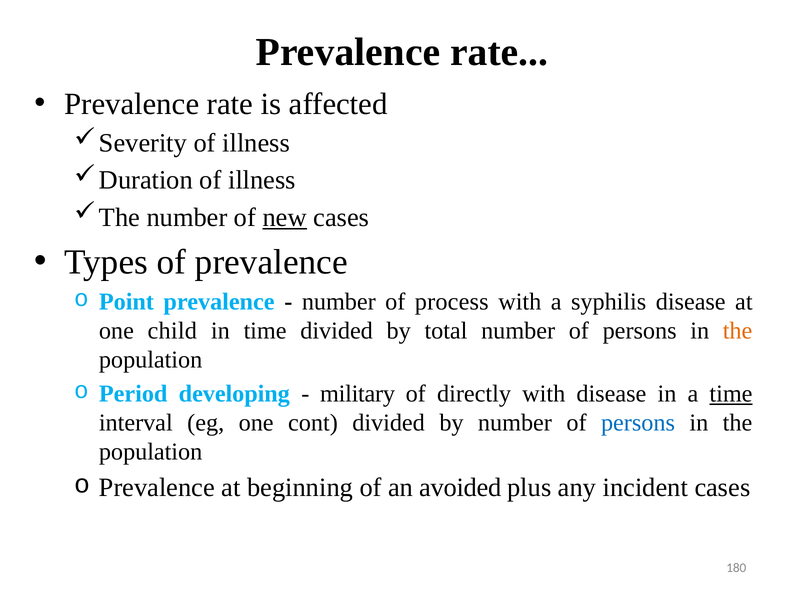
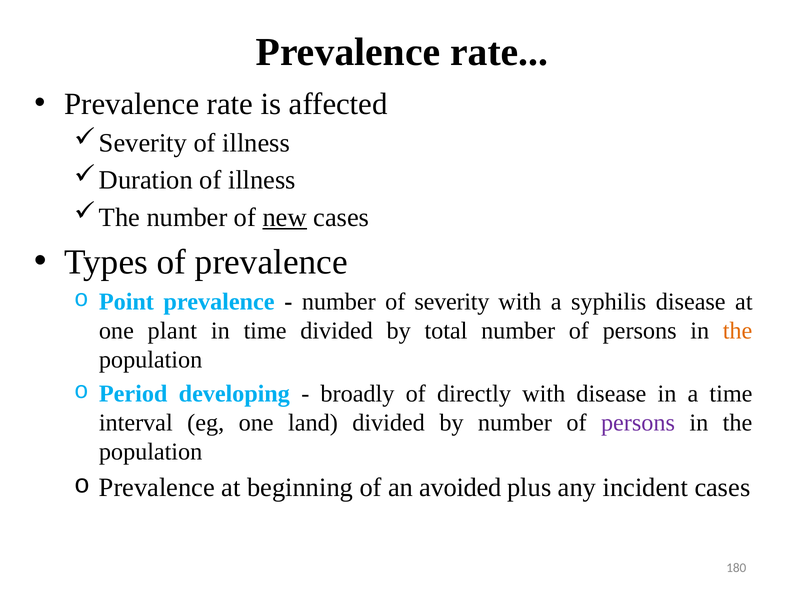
process: process -> severity
child: child -> plant
military: military -> broadly
time at (731, 394) underline: present -> none
cont: cont -> land
persons at (638, 423) colour: blue -> purple
